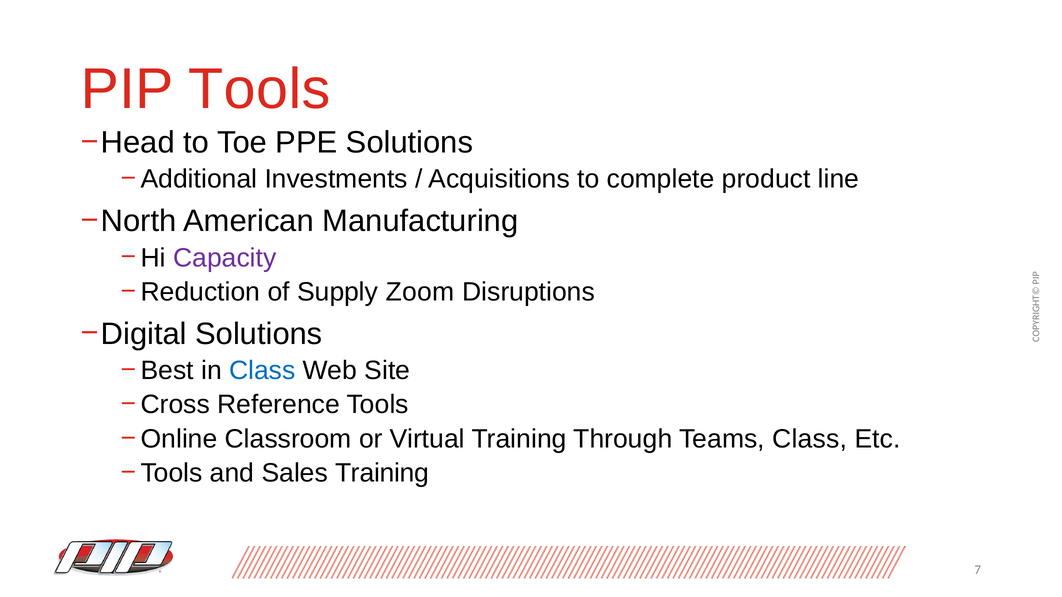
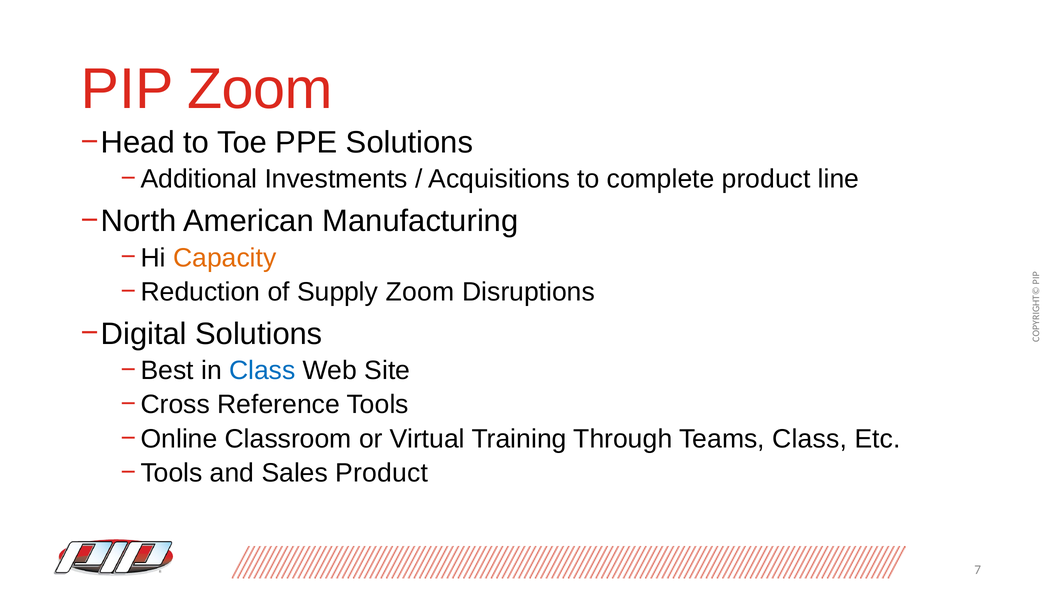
PIP Tools: Tools -> Zoom
Capacity colour: purple -> orange
Sales Training: Training -> Product
